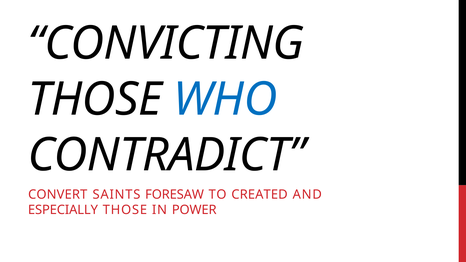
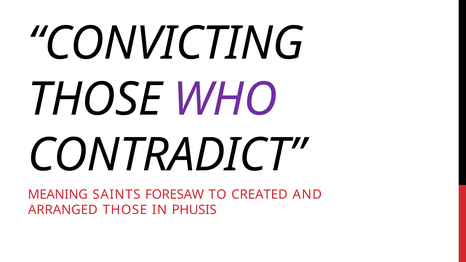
WHO colour: blue -> purple
CONVERT: CONVERT -> MEANING
ESPECIALLY: ESPECIALLY -> ARRANGED
POWER: POWER -> PHUSIS
